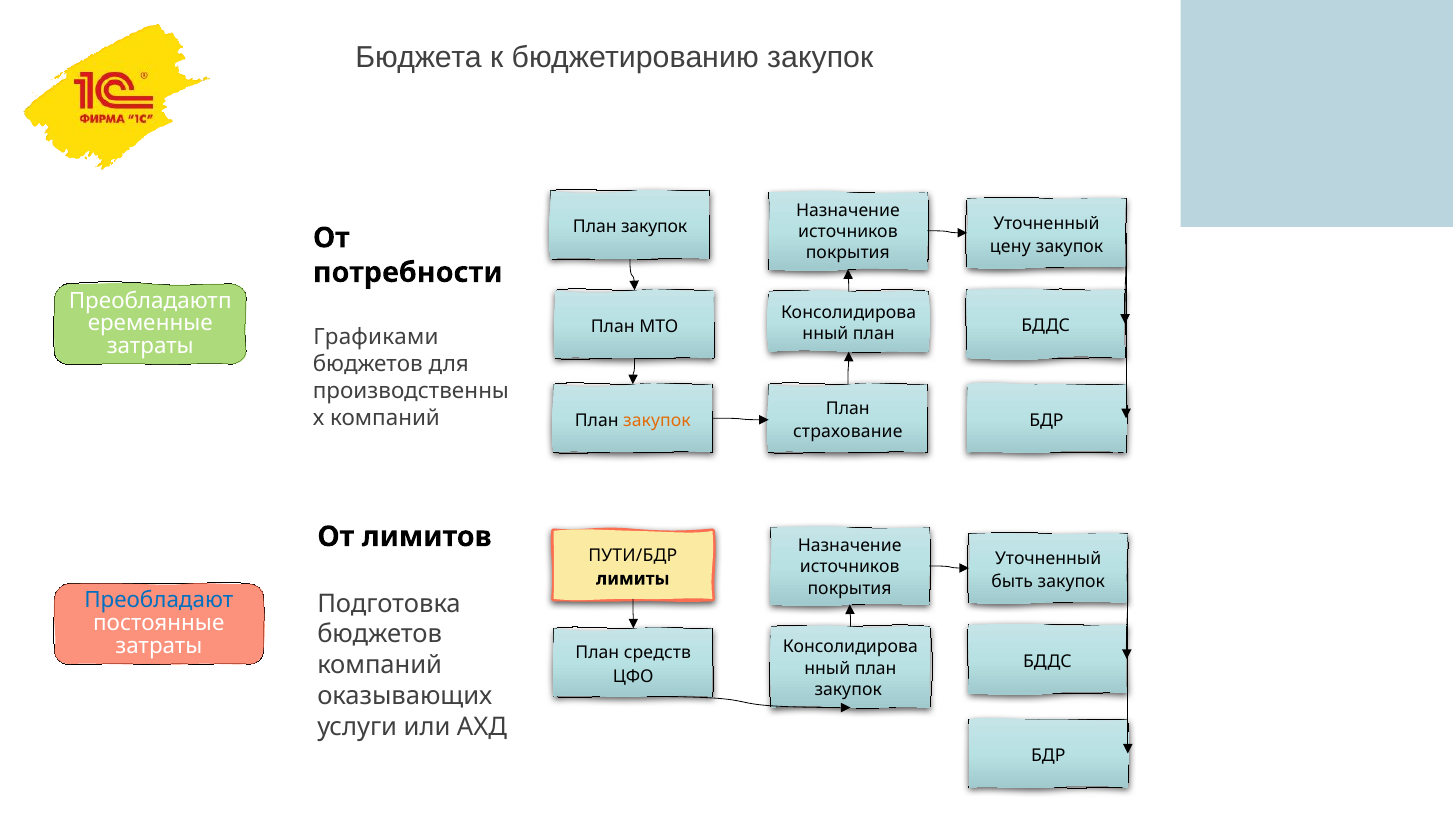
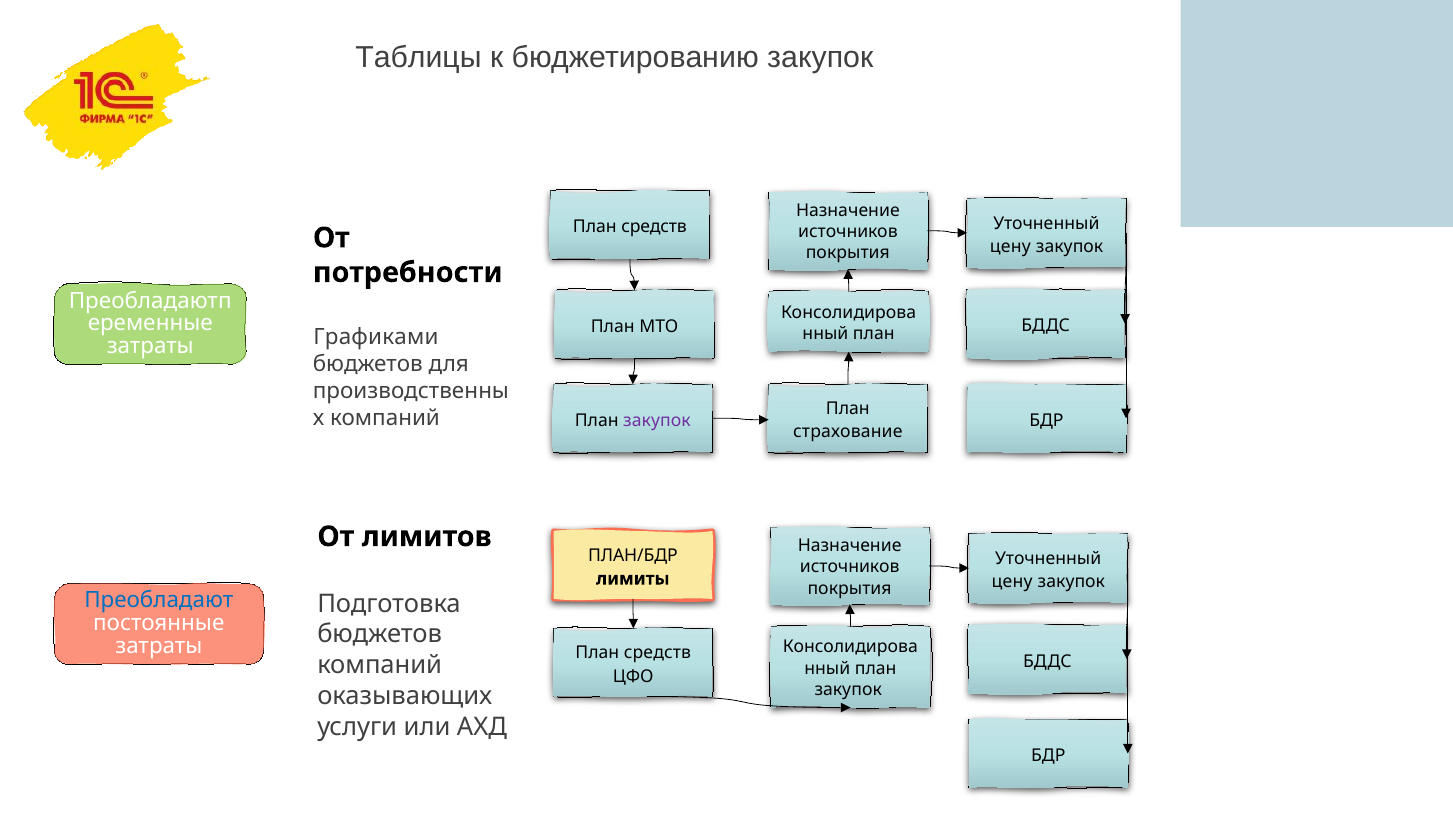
Бюджета: Бюджета -> Таблицы
закупок at (654, 227): закупок -> средств
закупок at (657, 421) colour: orange -> purple
ПУТИ/БДР: ПУТИ/БДР -> ПЛАН/БДР
быть at (1012, 582): быть -> цену
